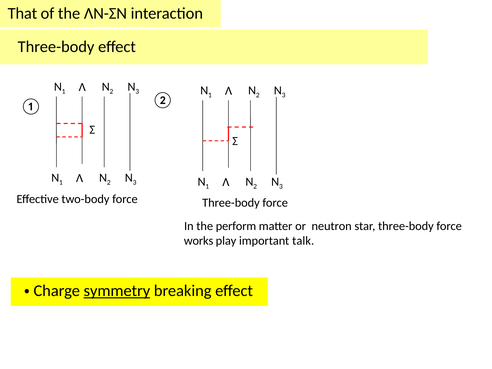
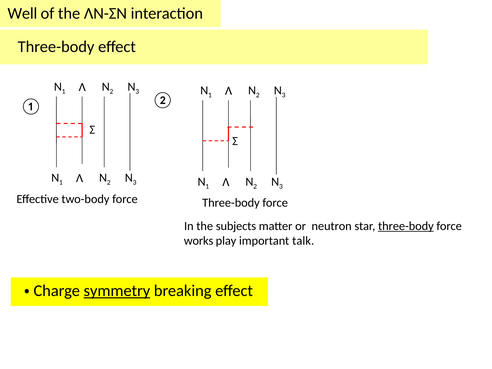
That: That -> Well
perform: perform -> subjects
three-body at (406, 226) underline: none -> present
